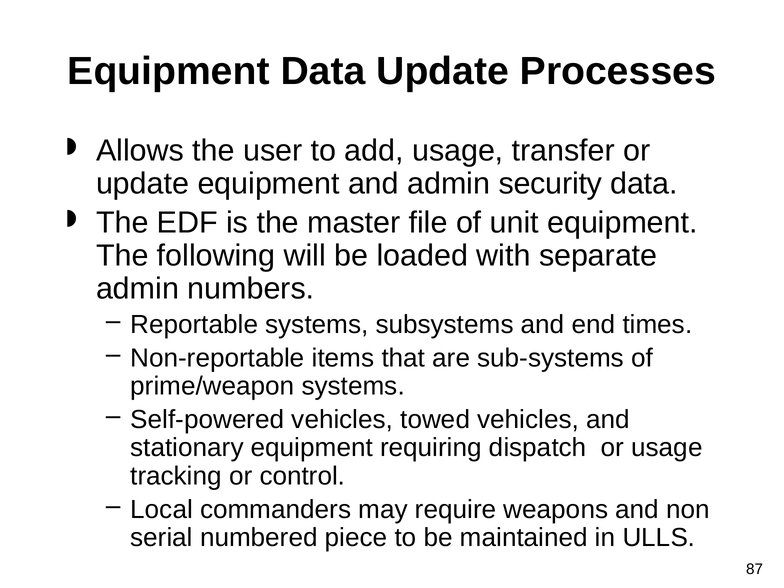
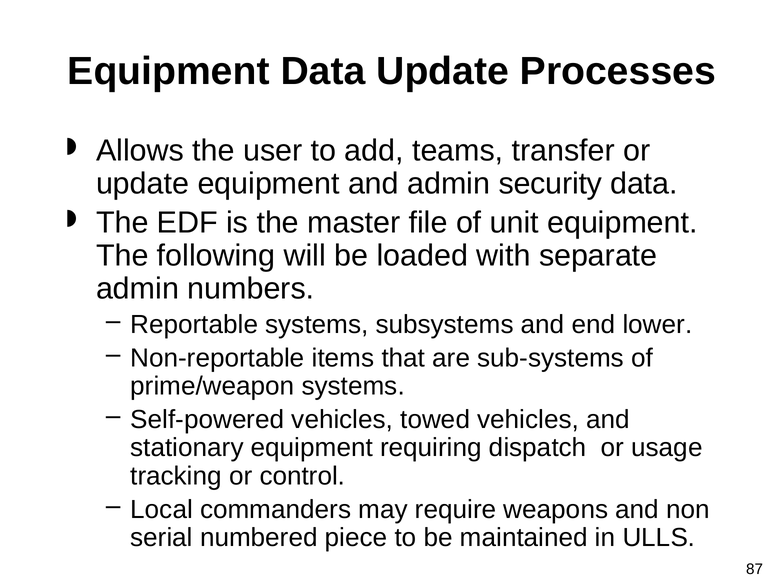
add usage: usage -> teams
times: times -> lower
